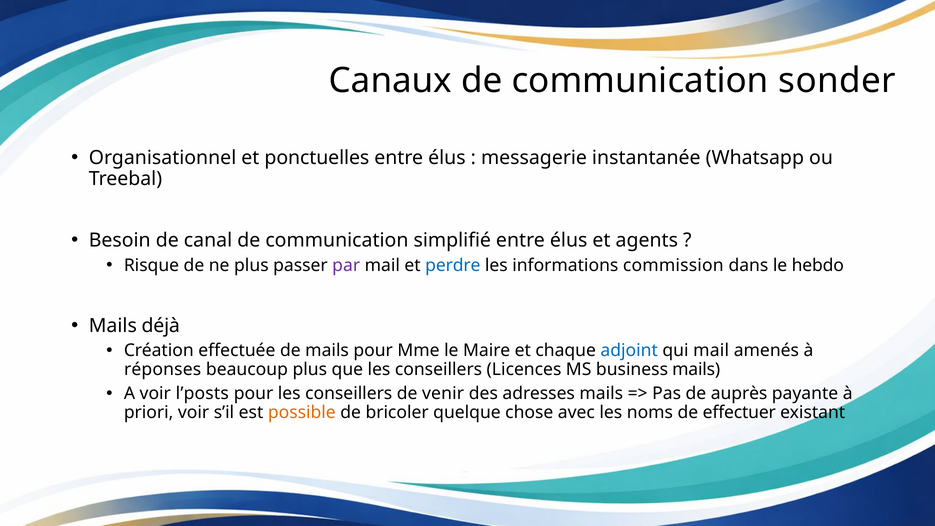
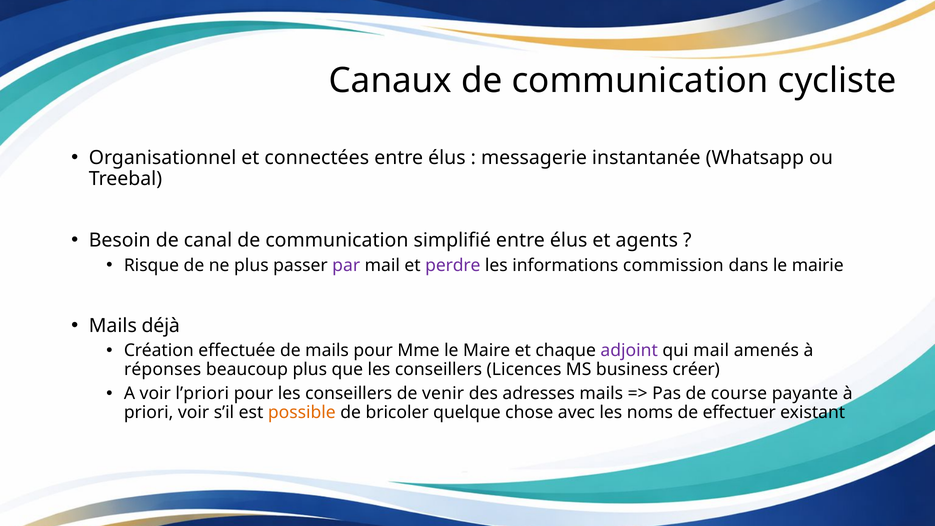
sonder: sonder -> cycliste
ponctuelles: ponctuelles -> connectées
perdre colour: blue -> purple
hebdo: hebdo -> mairie
adjoint colour: blue -> purple
business mails: mails -> créer
l’posts: l’posts -> l’priori
auprès: auprès -> course
